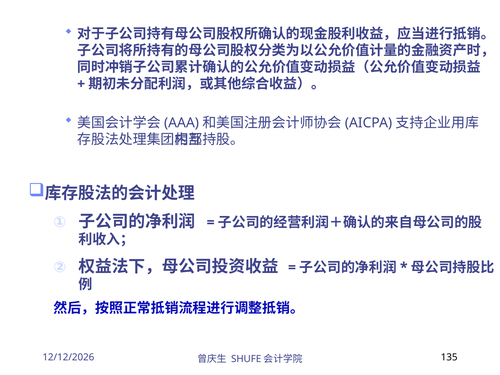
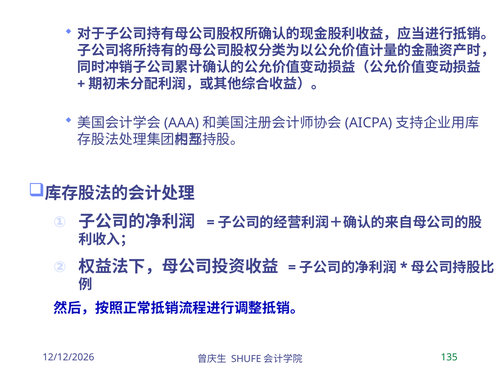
135 colour: black -> green
